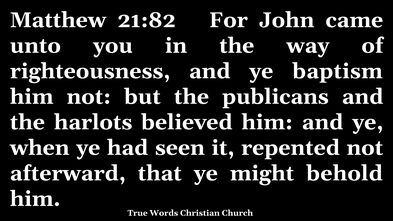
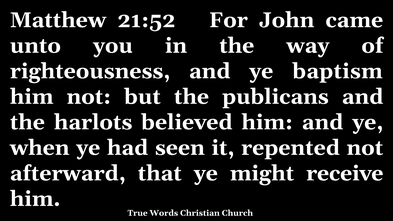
21:82: 21:82 -> 21:52
behold: behold -> receive
